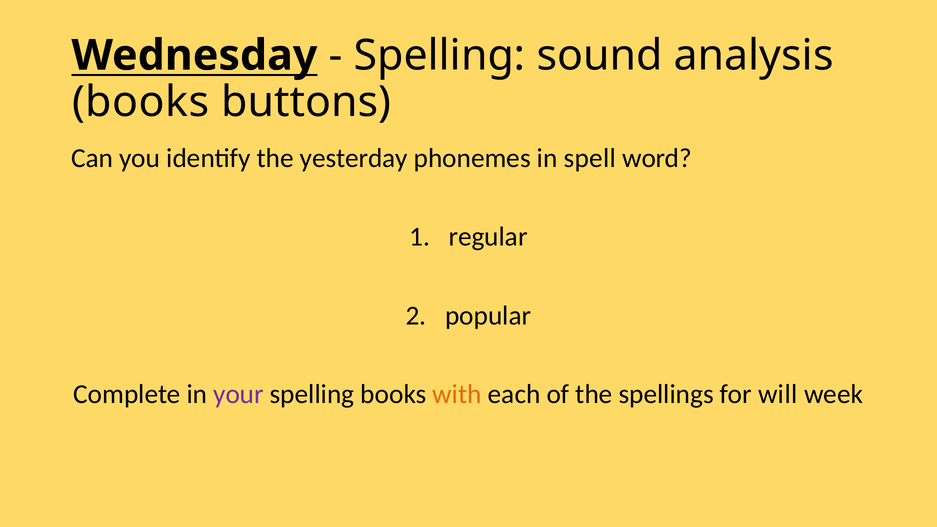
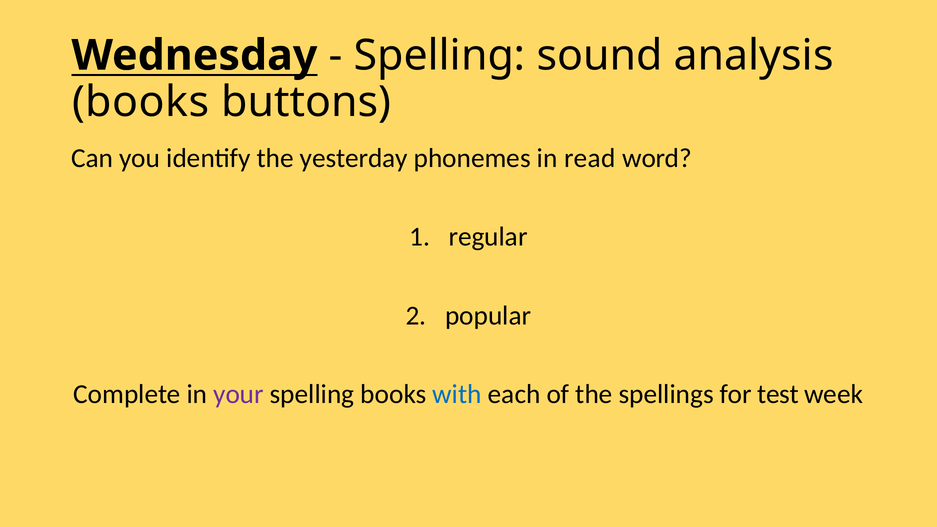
spell: spell -> read
with colour: orange -> blue
will: will -> test
